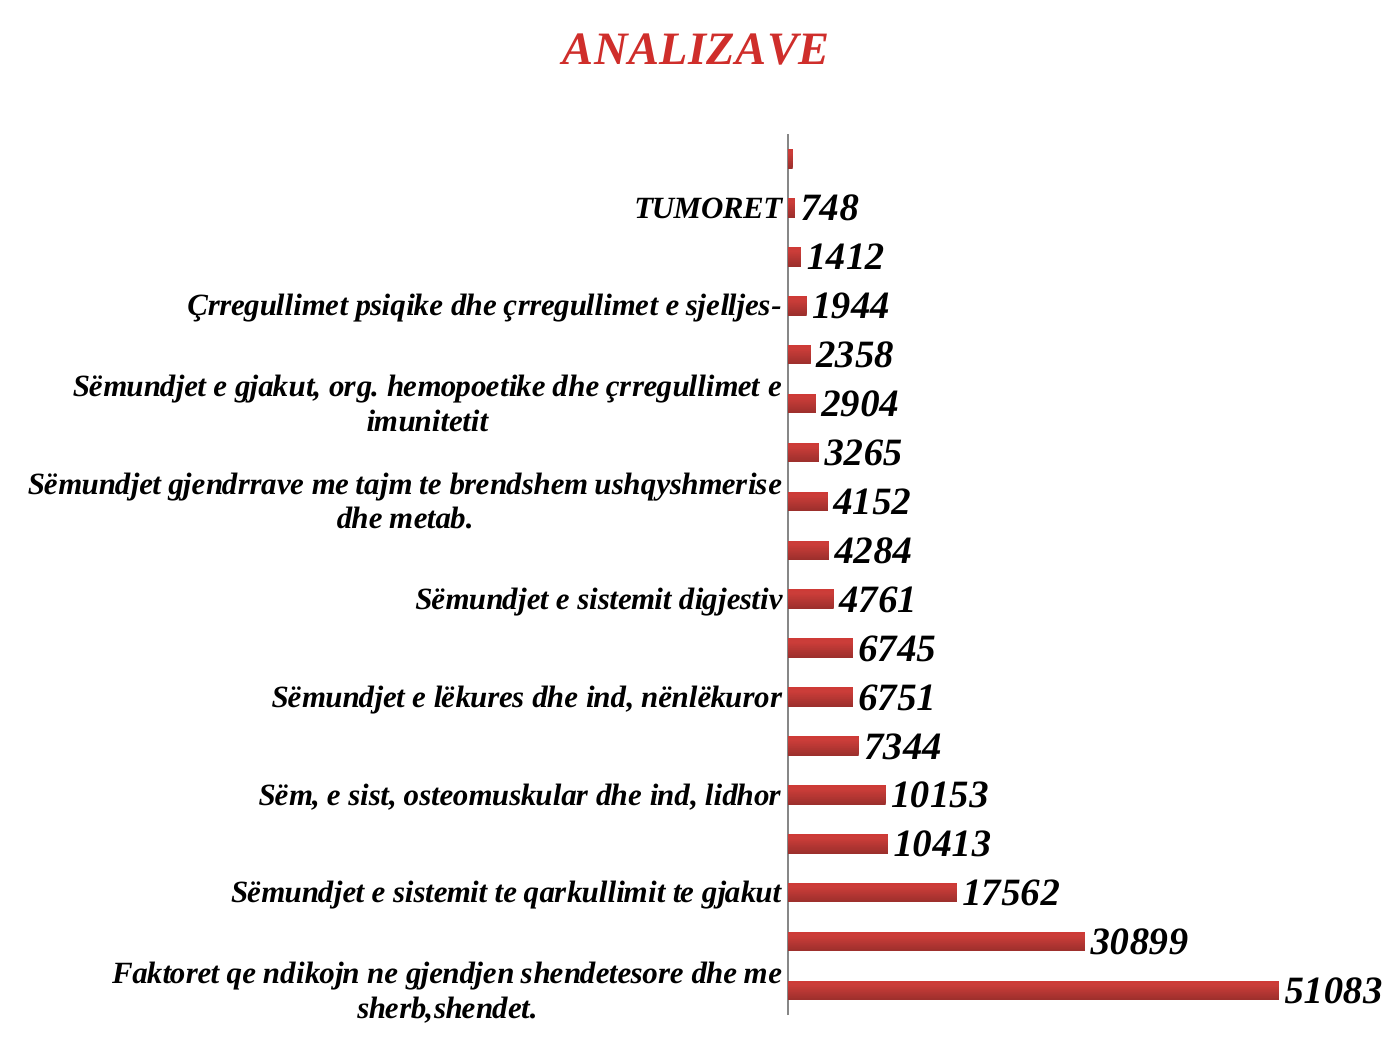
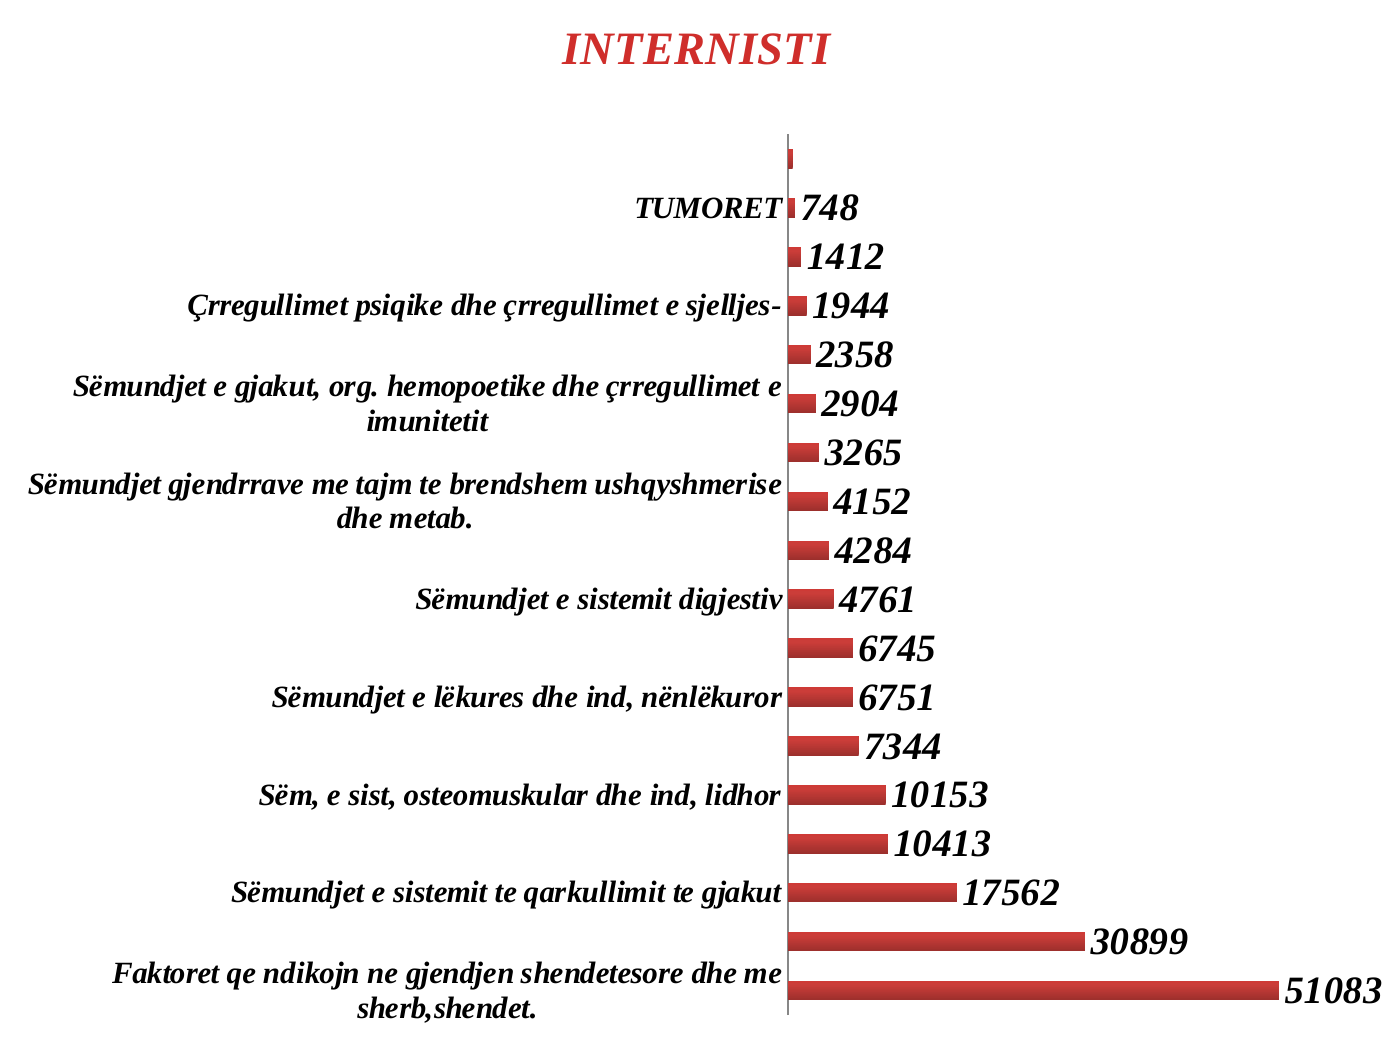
ANALIZAVE: ANALIZAVE -> INTERNISTI
